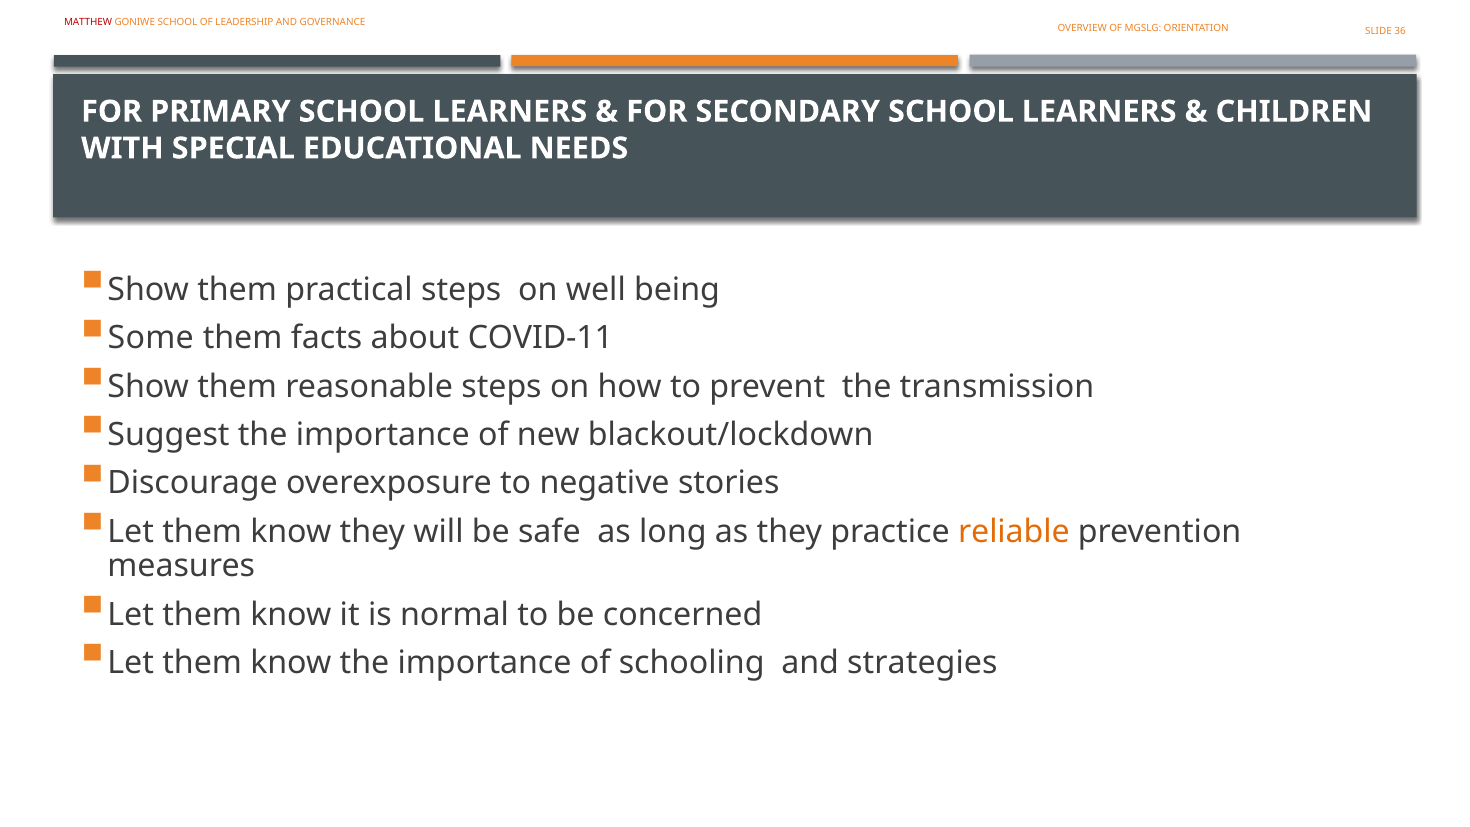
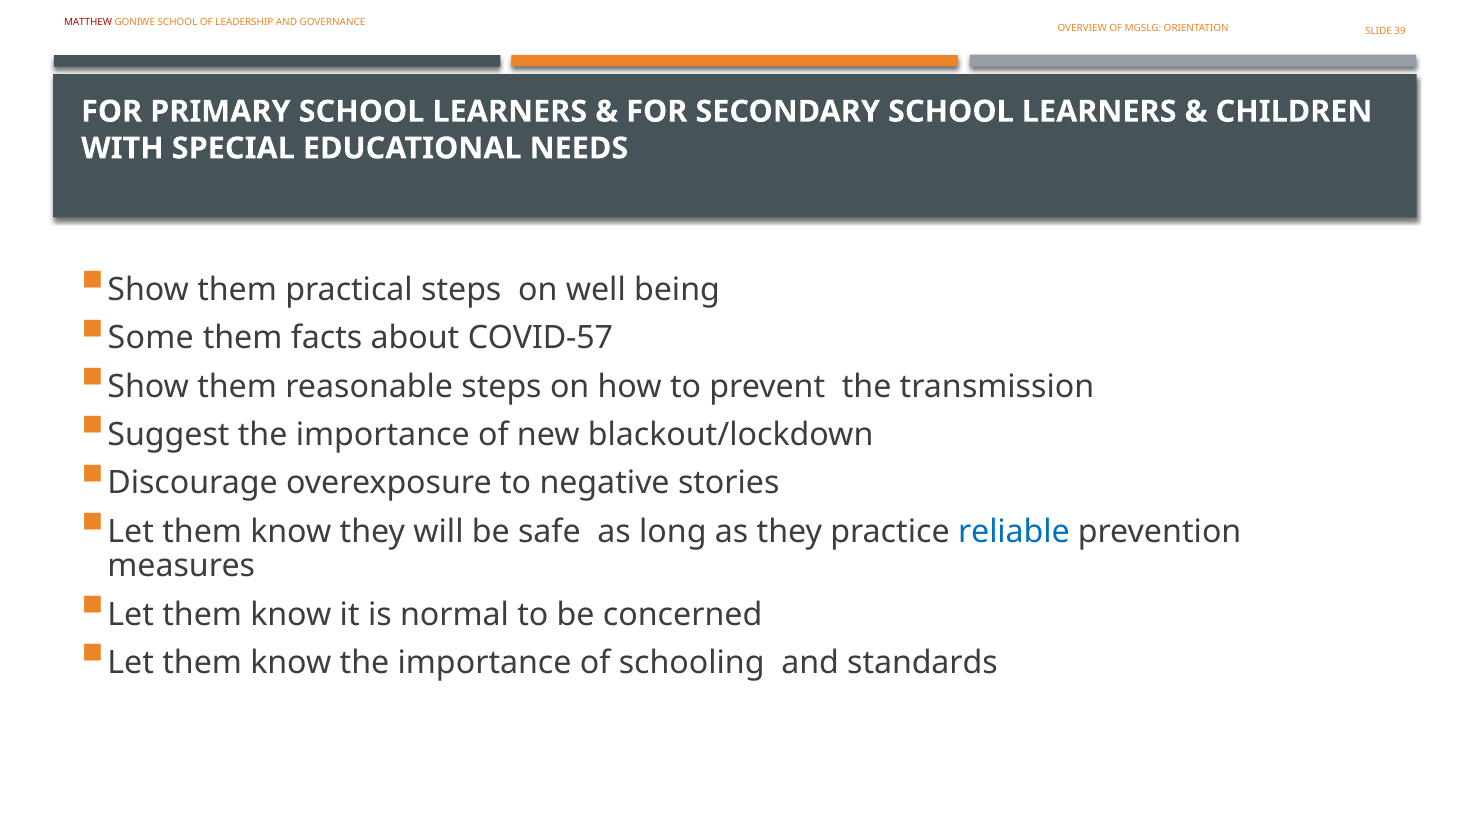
36: 36 -> 39
COVID-11: COVID-11 -> COVID-57
reliable colour: orange -> blue
strategies: strategies -> standards
